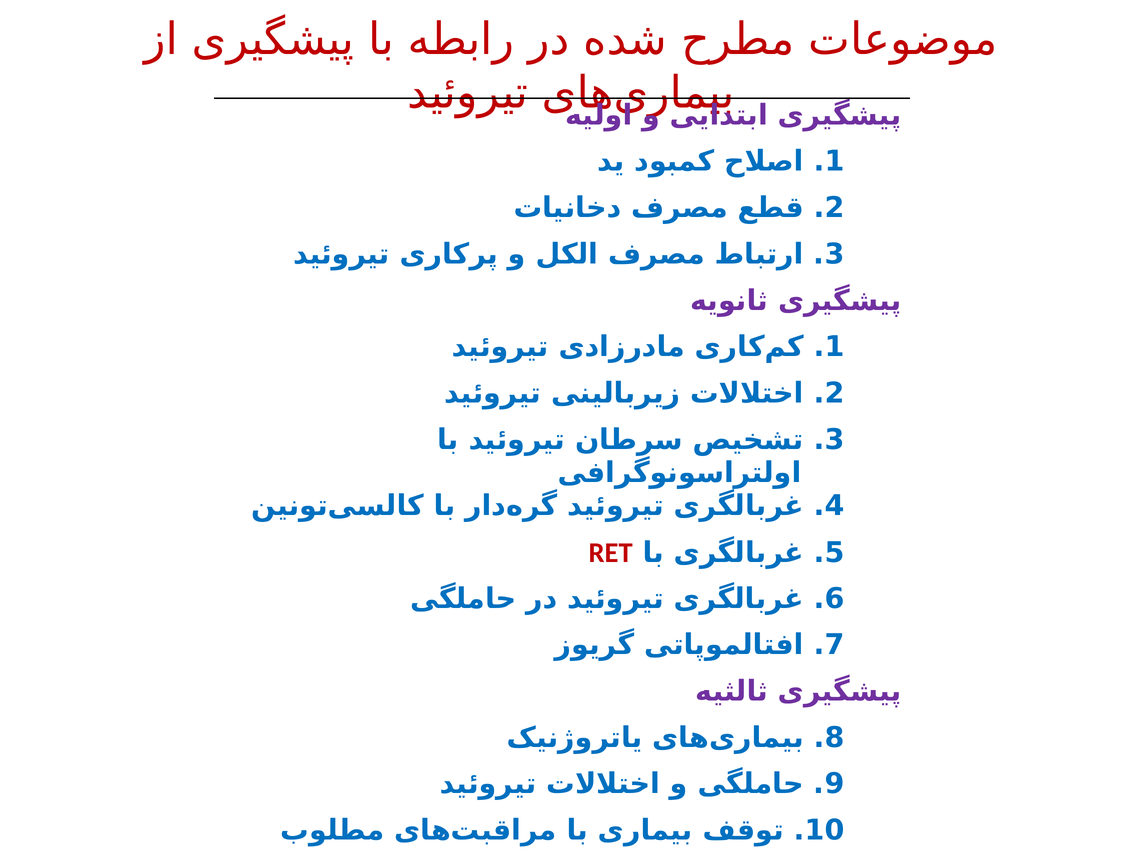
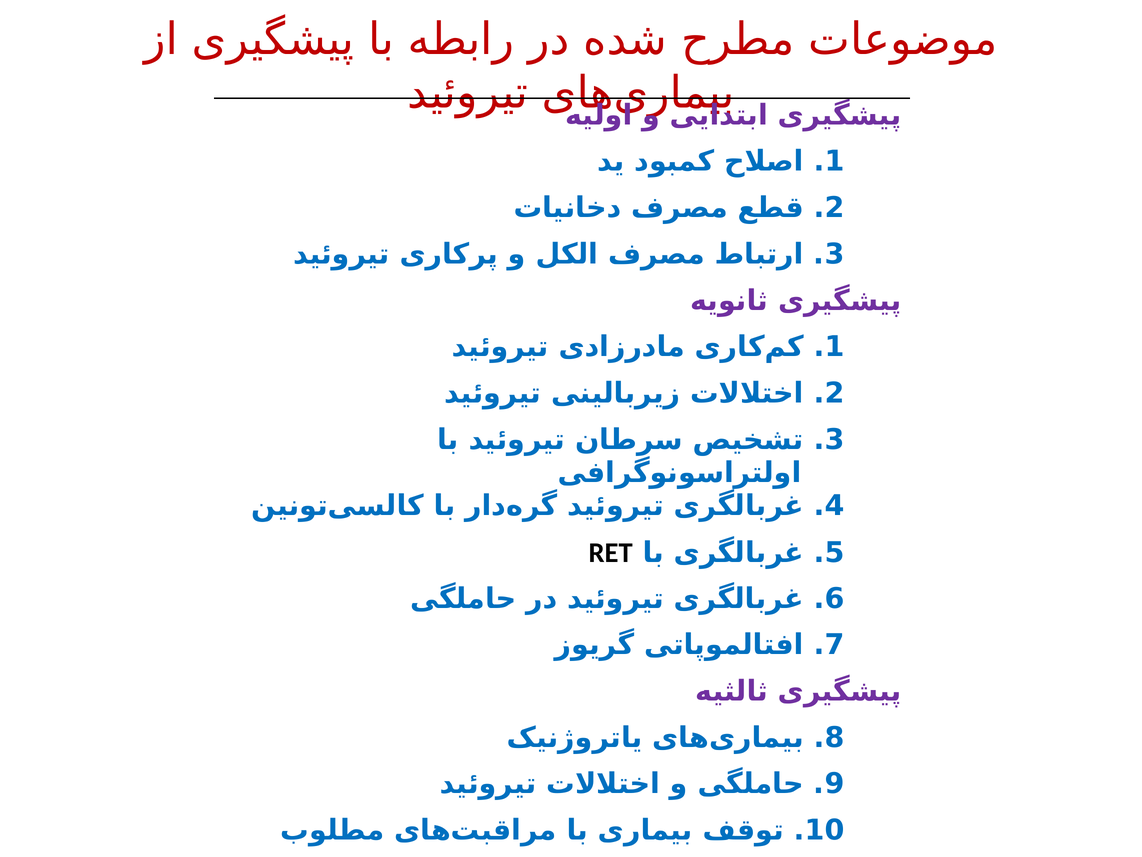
RET colour: red -> black
